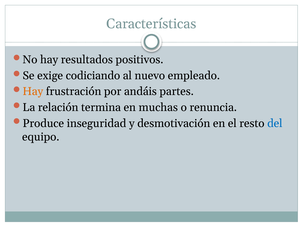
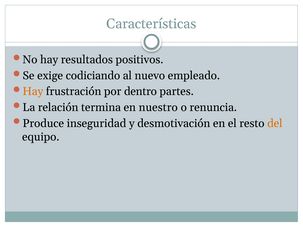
andáis: andáis -> dentro
muchas: muchas -> nuestro
del colour: blue -> orange
